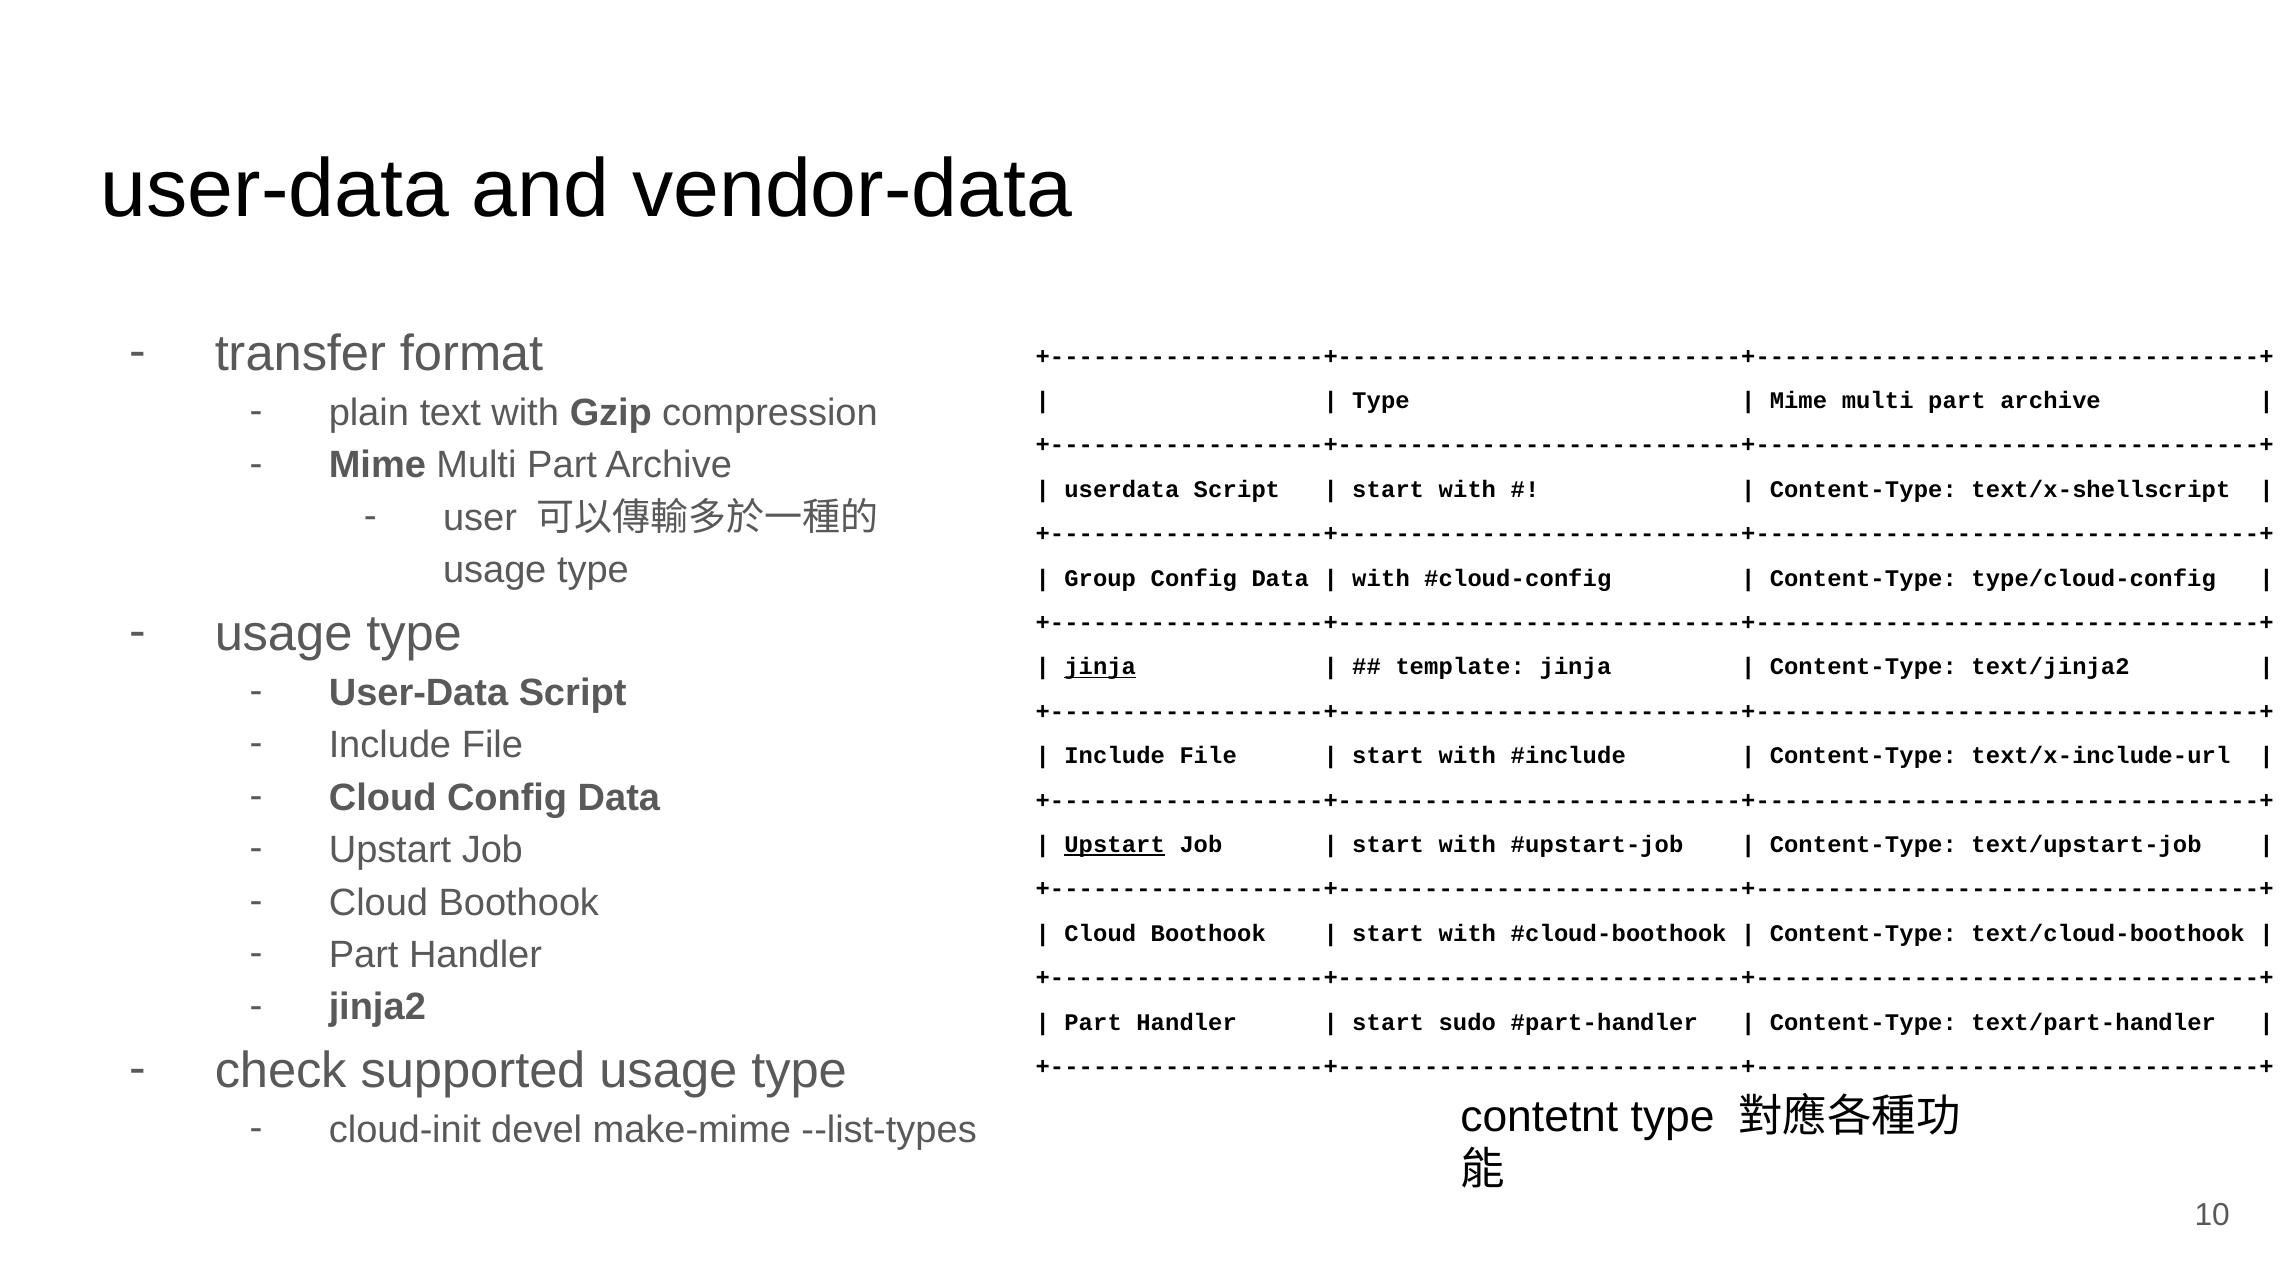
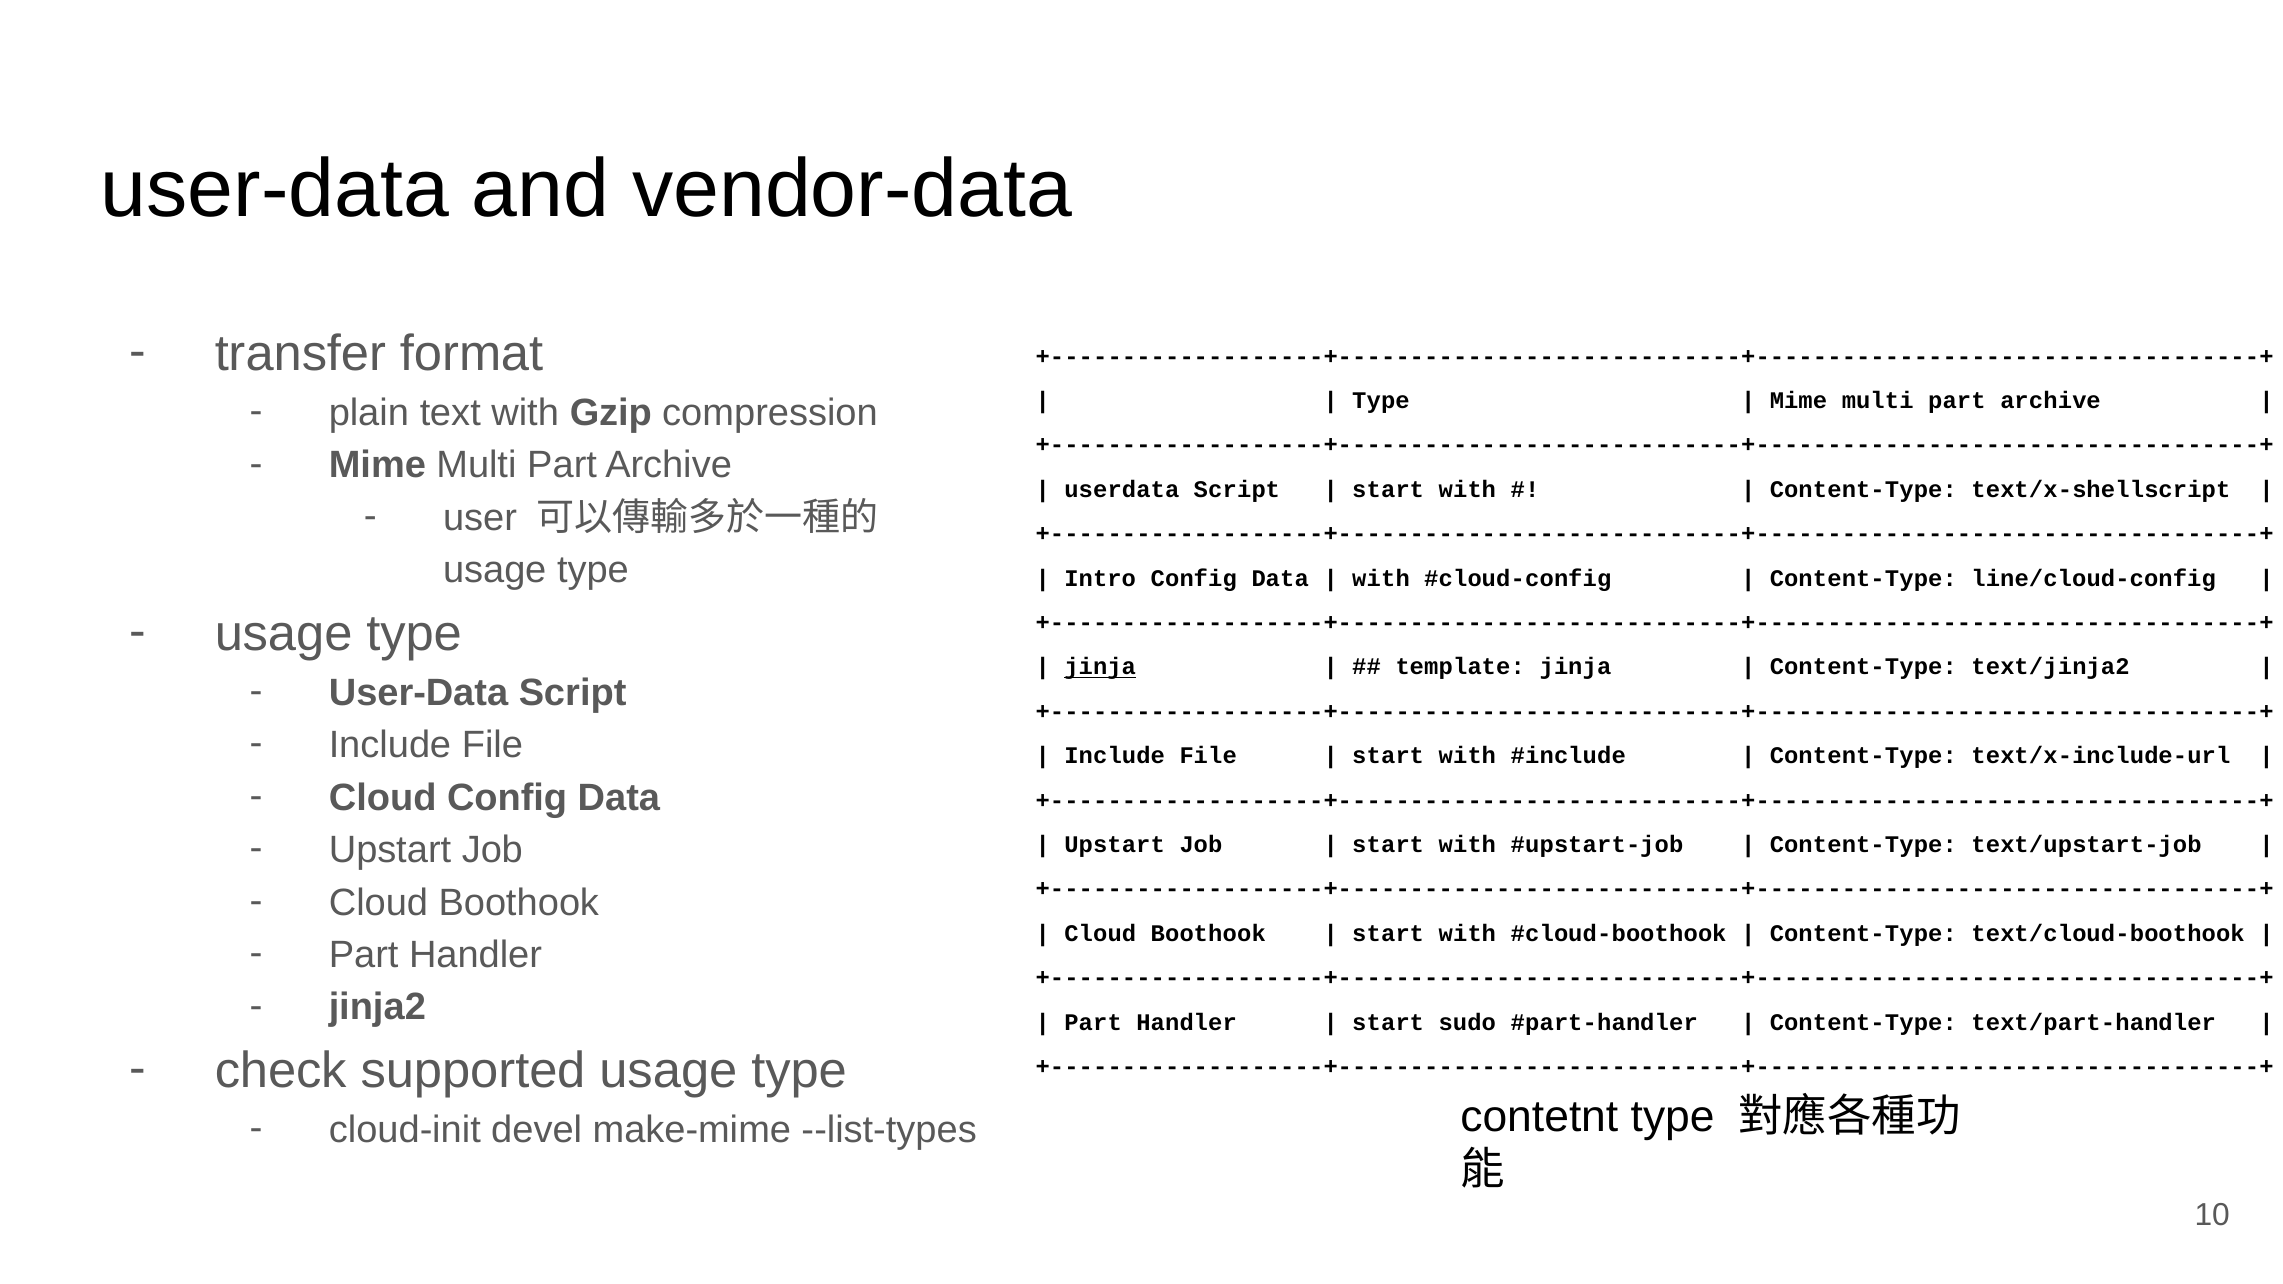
Group: Group -> Intro
type/cloud-config: type/cloud-config -> line/cloud-config
Upstart at (1115, 845) underline: present -> none
